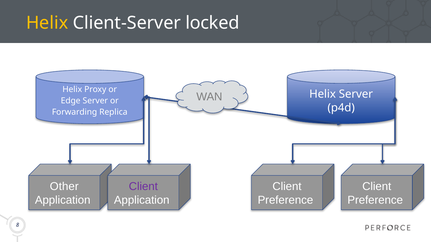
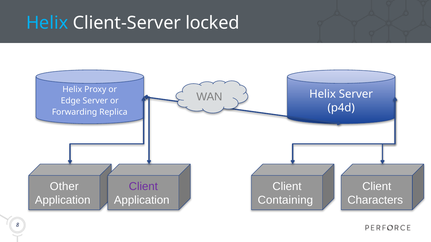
Helix at (47, 23) colour: yellow -> light blue
Preference at (285, 201): Preference -> Containing
Preference at (375, 201): Preference -> Characters
